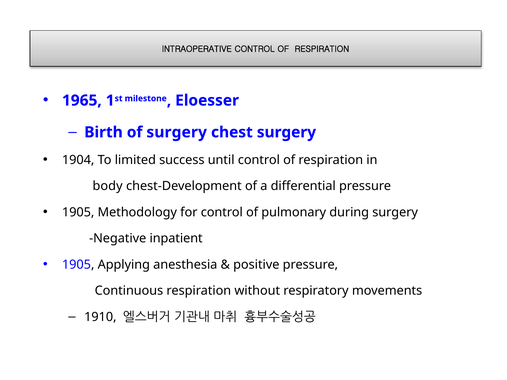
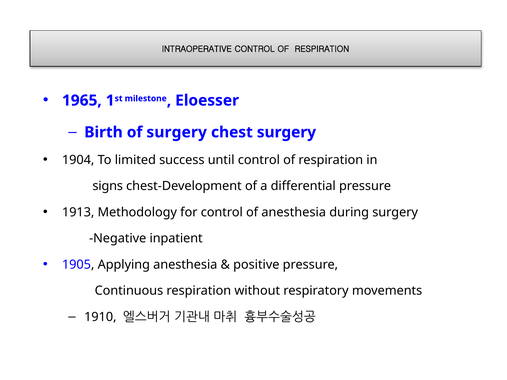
body: body -> signs
1905 at (78, 212): 1905 -> 1913
of pulmonary: pulmonary -> anesthesia
